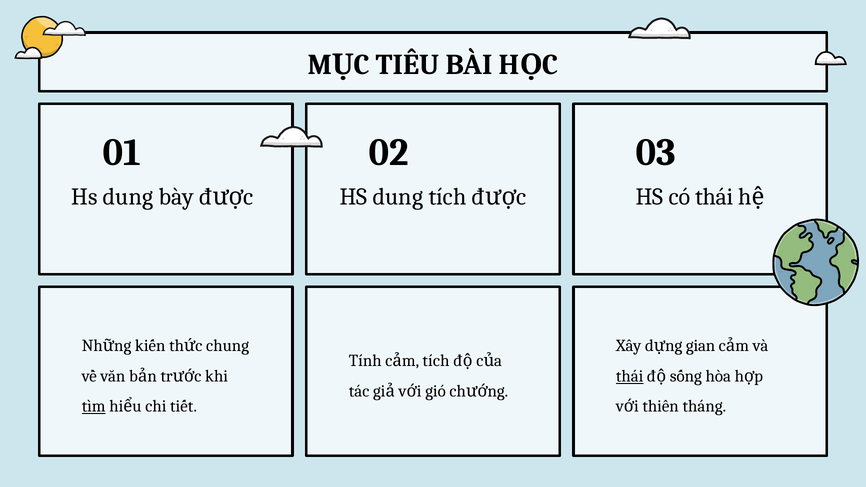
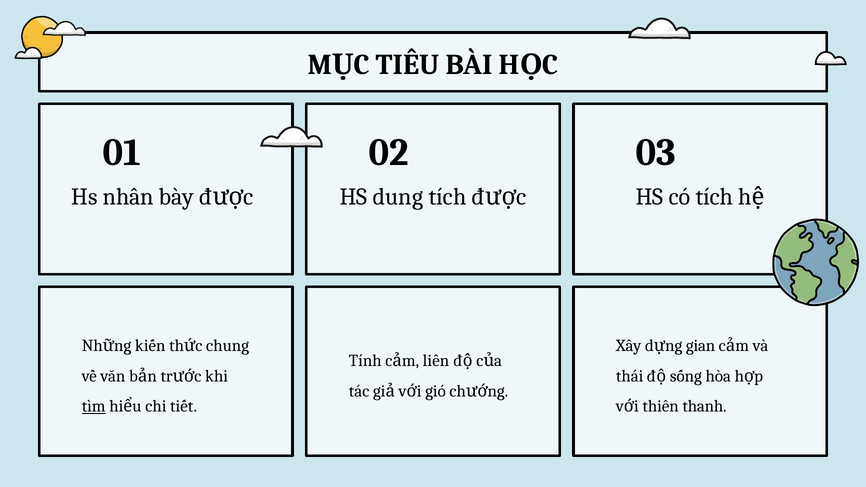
dung at (128, 197): dung -> nhân
có thái: thái -> tích
tích at (436, 361): tích -> liên
thái at (630, 376) underline: present -> none
tháng: tháng -> thanh
